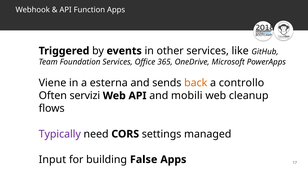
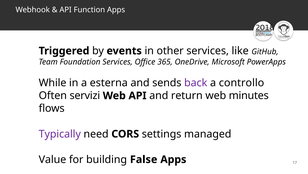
Viene: Viene -> While
back colour: orange -> purple
mobili: mobili -> return
cleanup: cleanup -> minutes
Input: Input -> Value
